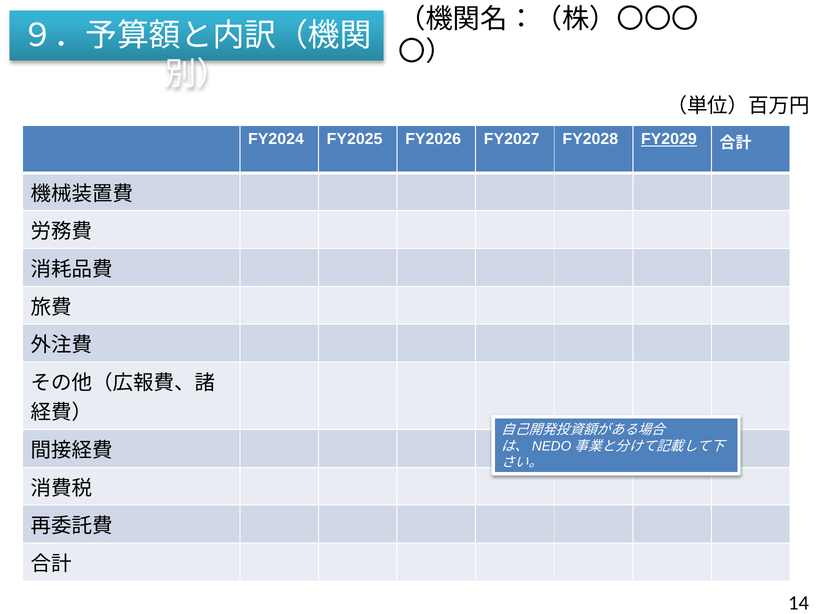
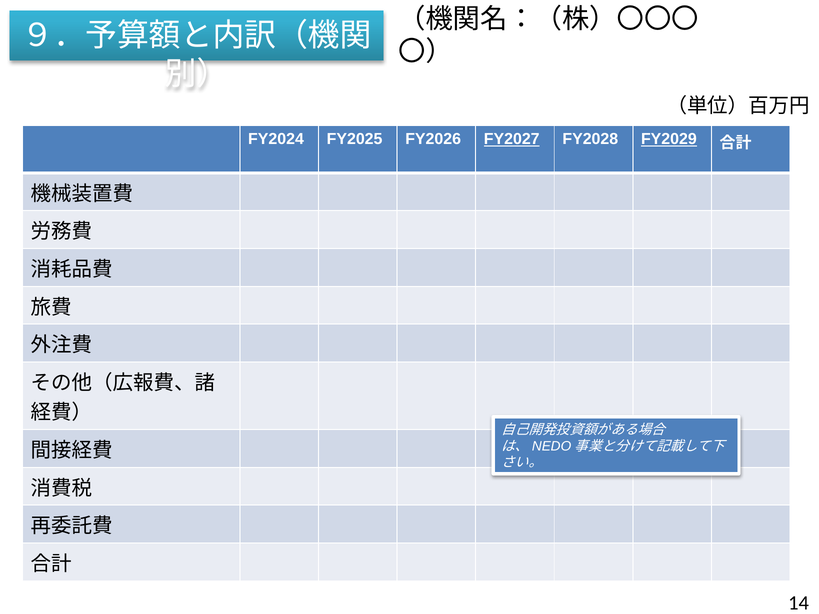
FY2027 underline: none -> present
